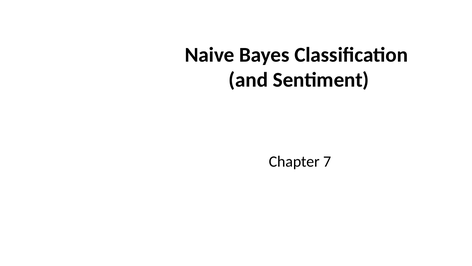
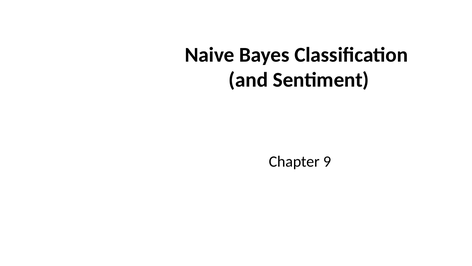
7: 7 -> 9
